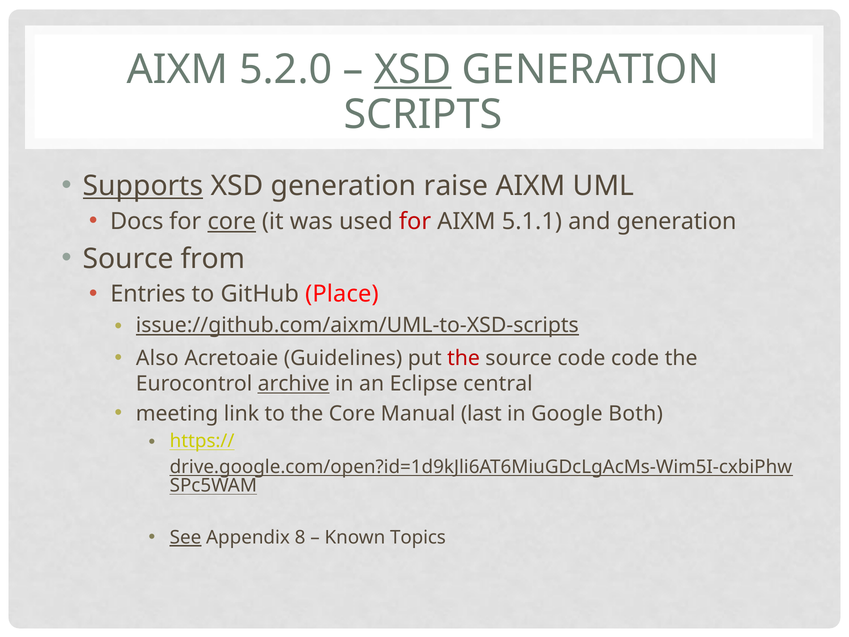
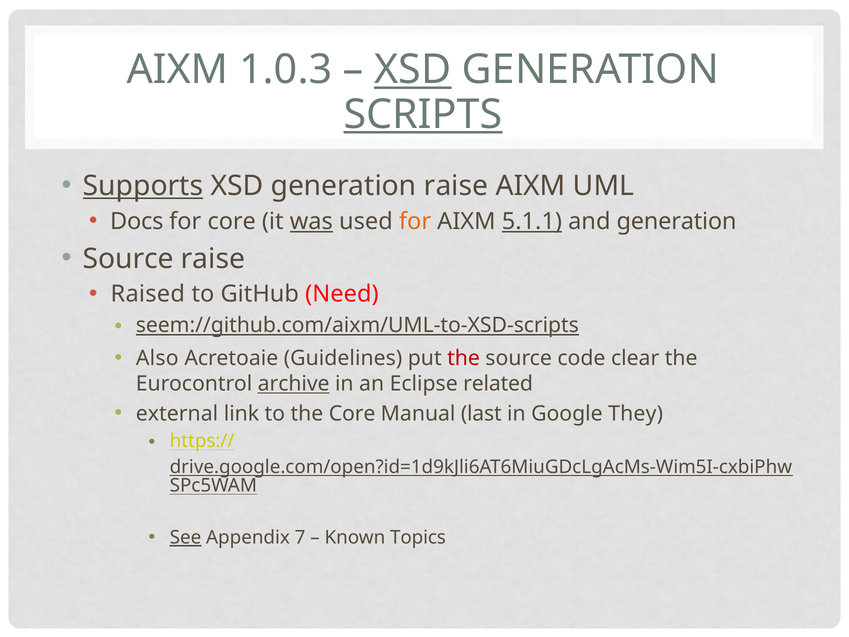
5.2.0: 5.2.0 -> 1.0.3
SCRIPTS underline: none -> present
core at (232, 221) underline: present -> none
was underline: none -> present
for at (415, 221) colour: red -> orange
5.1.1 underline: none -> present
Source from: from -> raise
Entries: Entries -> Raised
Place: Place -> Need
issue://github.com/aixm/UML-to-XSD-scripts: issue://github.com/aixm/UML-to-XSD-scripts -> seem://github.com/aixm/UML-to-XSD-scripts
code code: code -> clear
central: central -> related
meeting: meeting -> external
Both: Both -> They
8: 8 -> 7
